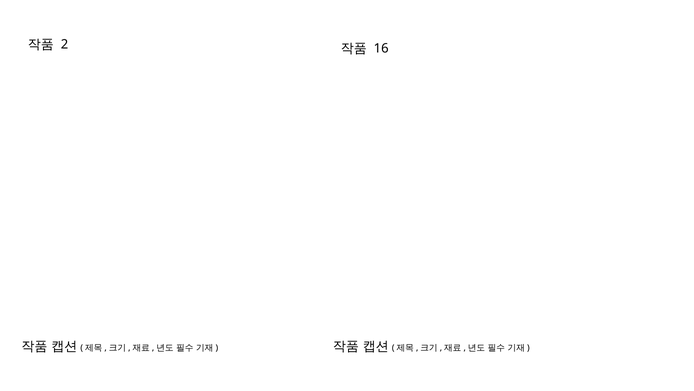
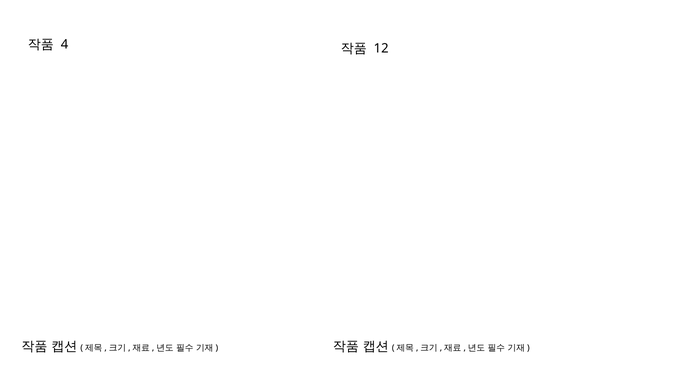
2: 2 -> 4
16: 16 -> 12
